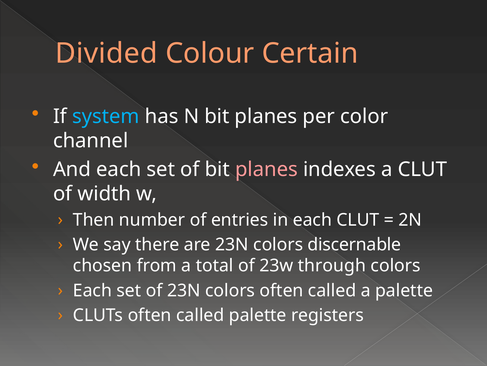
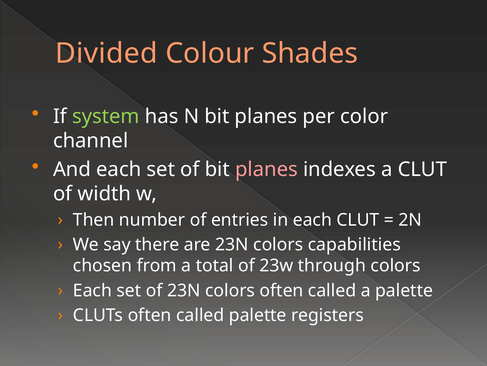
Certain: Certain -> Shades
system colour: light blue -> light green
discernable: discernable -> capabilities
